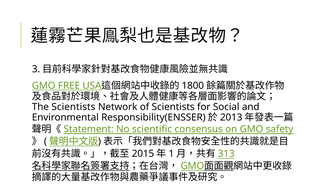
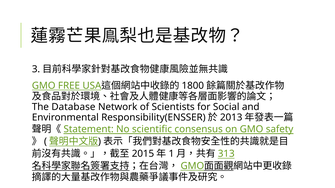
Scientists at (73, 107): Scientists -> Database
